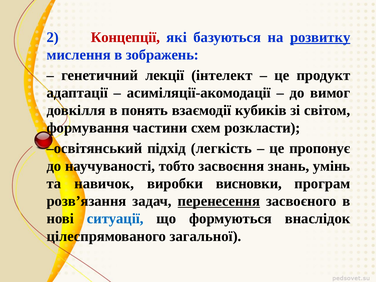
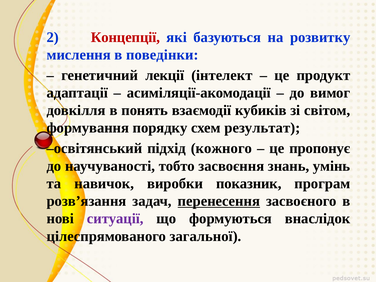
розвитку underline: present -> none
зображень: зображень -> поведінки
частини: частини -> порядку
розкласти: розкласти -> результат
легкість: легкість -> кожного
висновки: висновки -> показник
ситуації colour: blue -> purple
